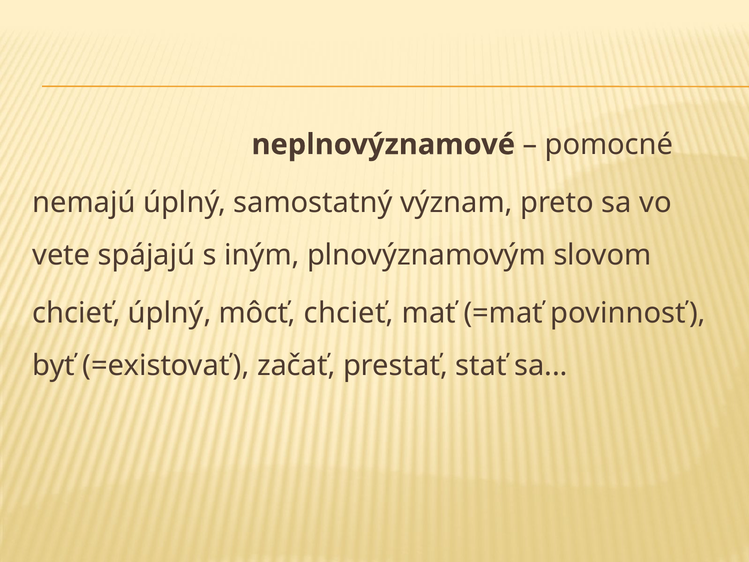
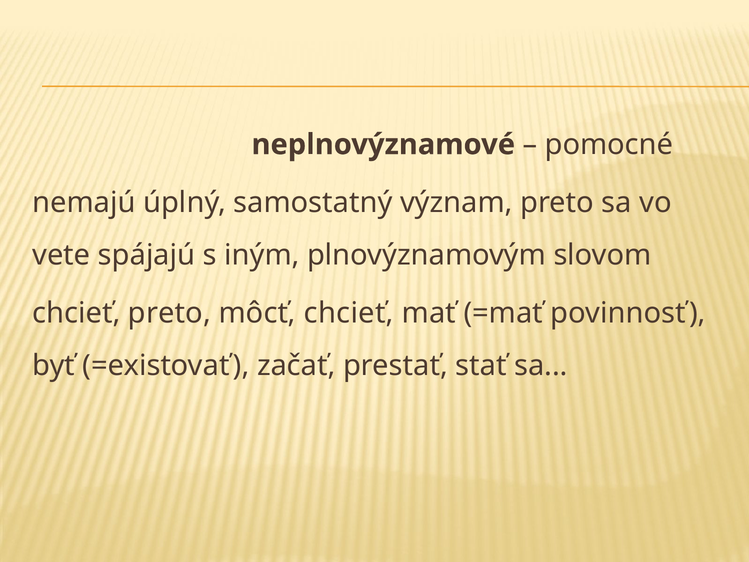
chcieť úplný: úplný -> preto
